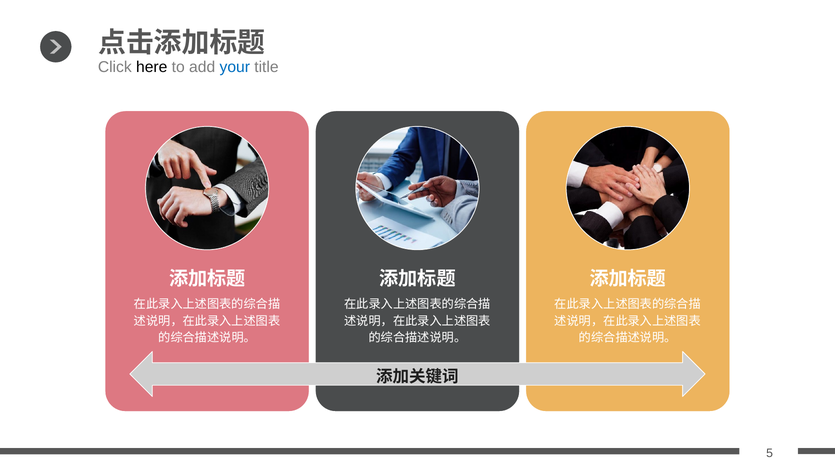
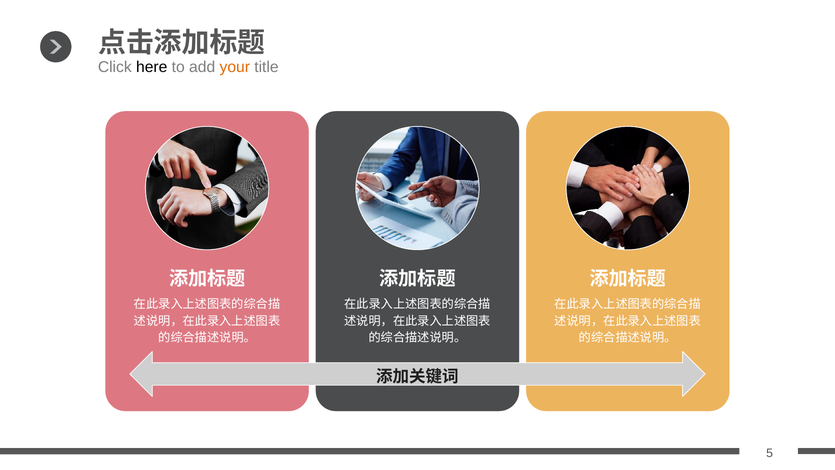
your colour: blue -> orange
